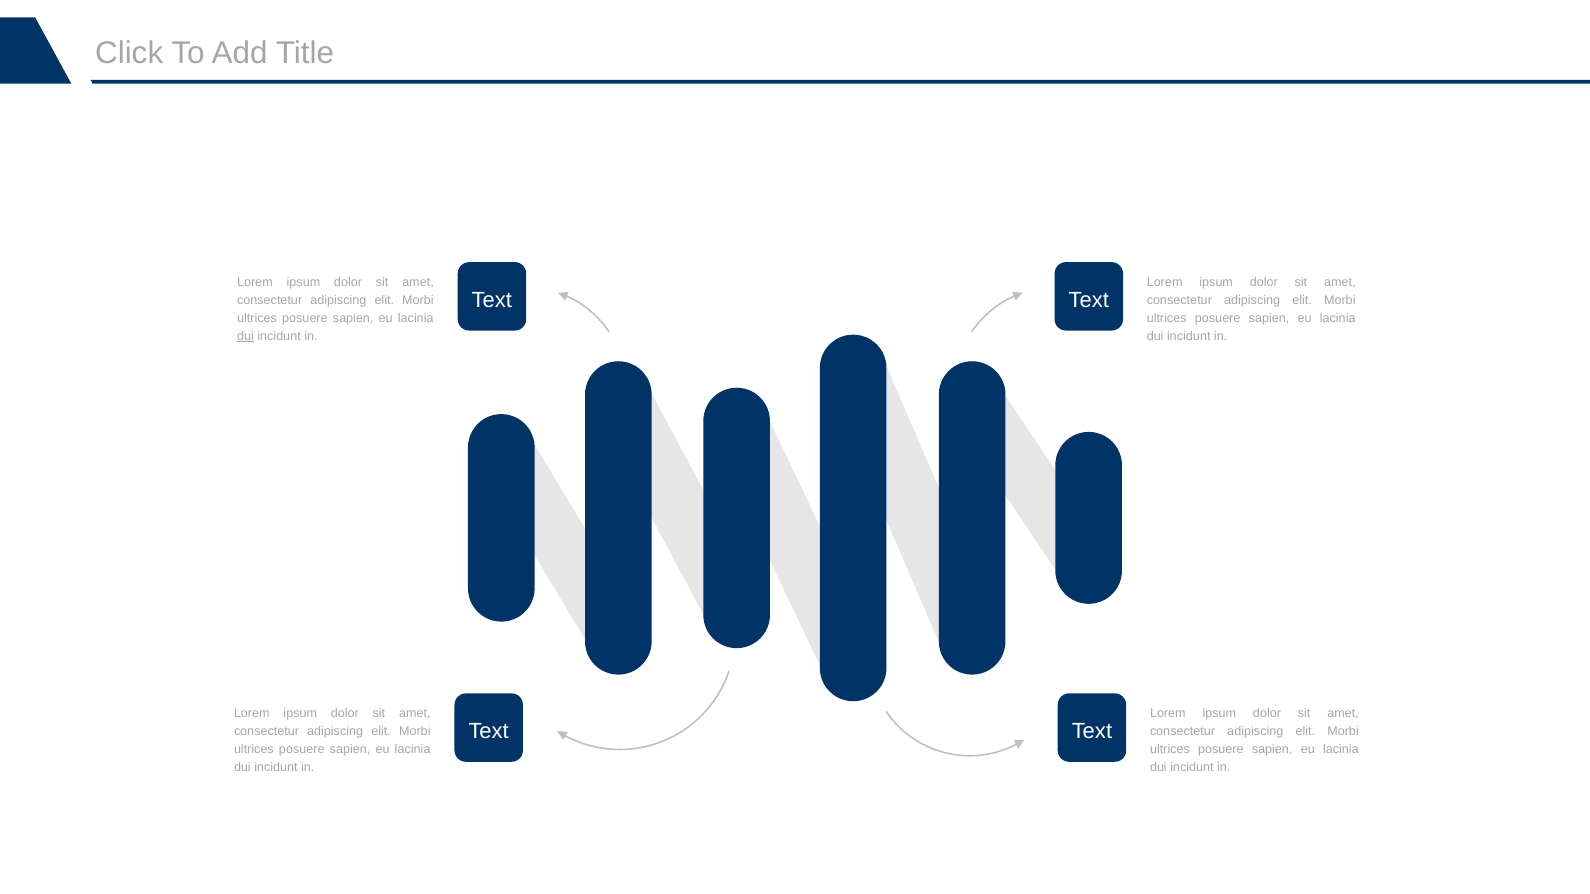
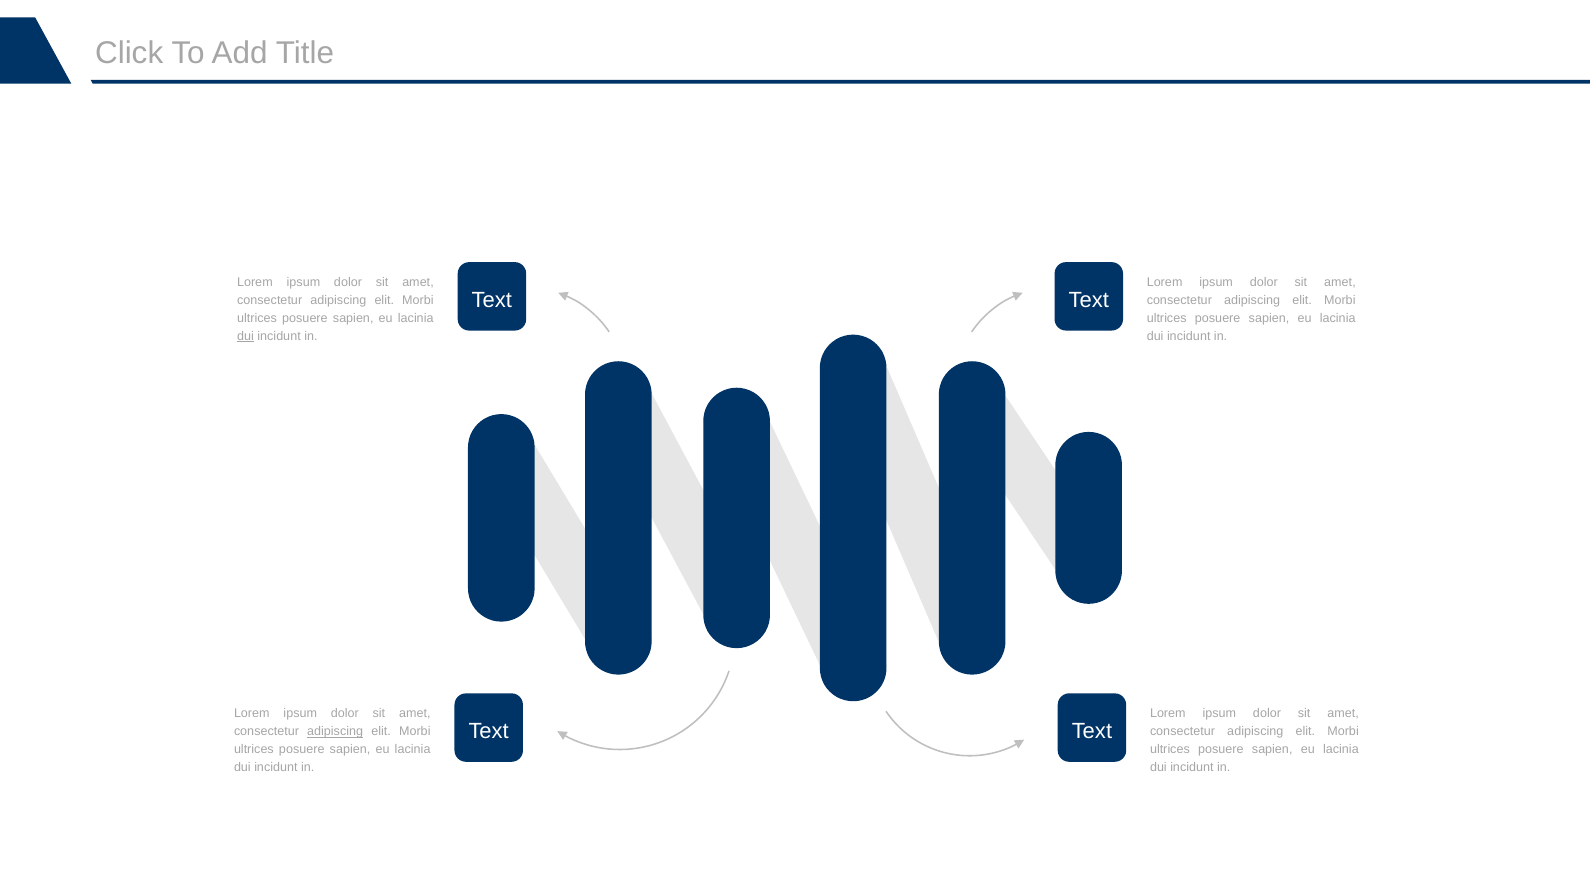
adipiscing at (335, 732) underline: none -> present
